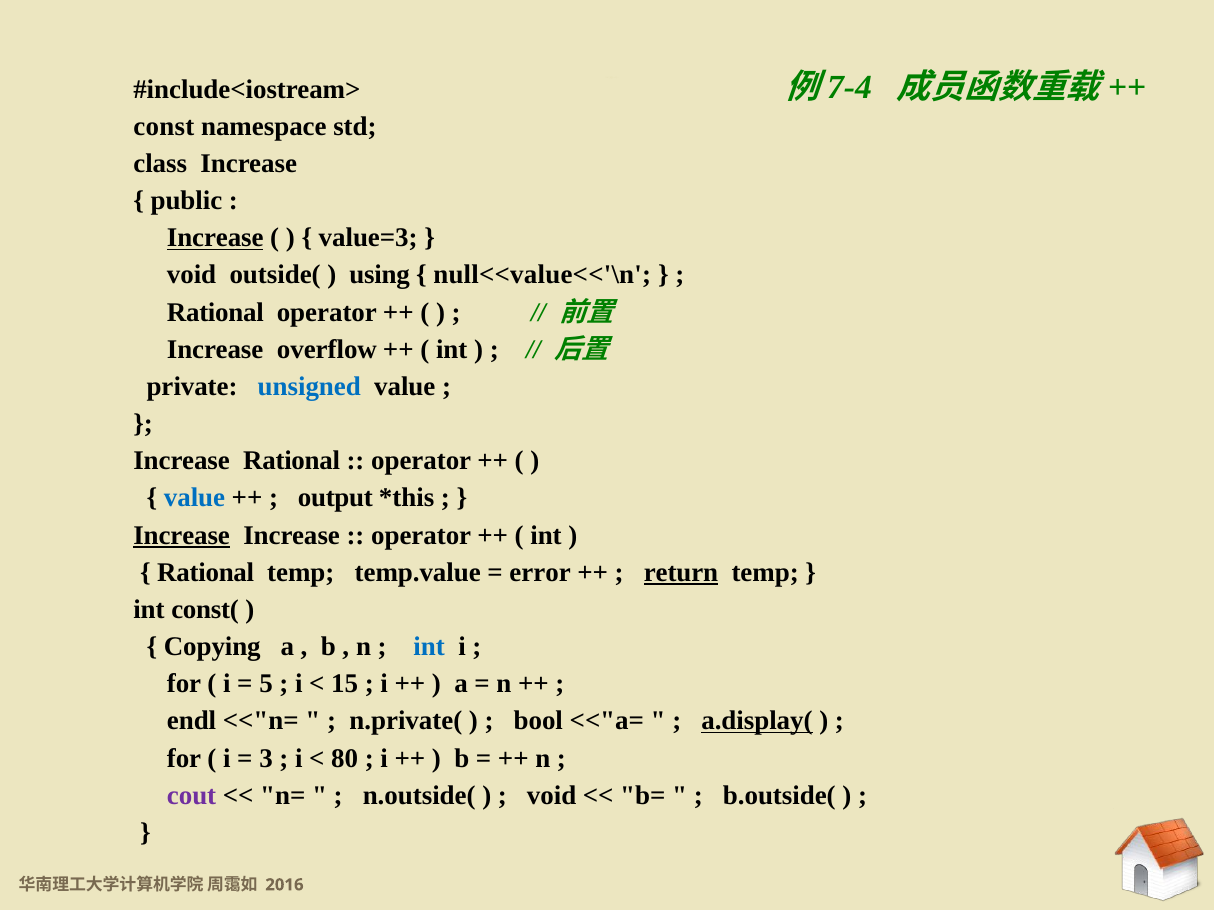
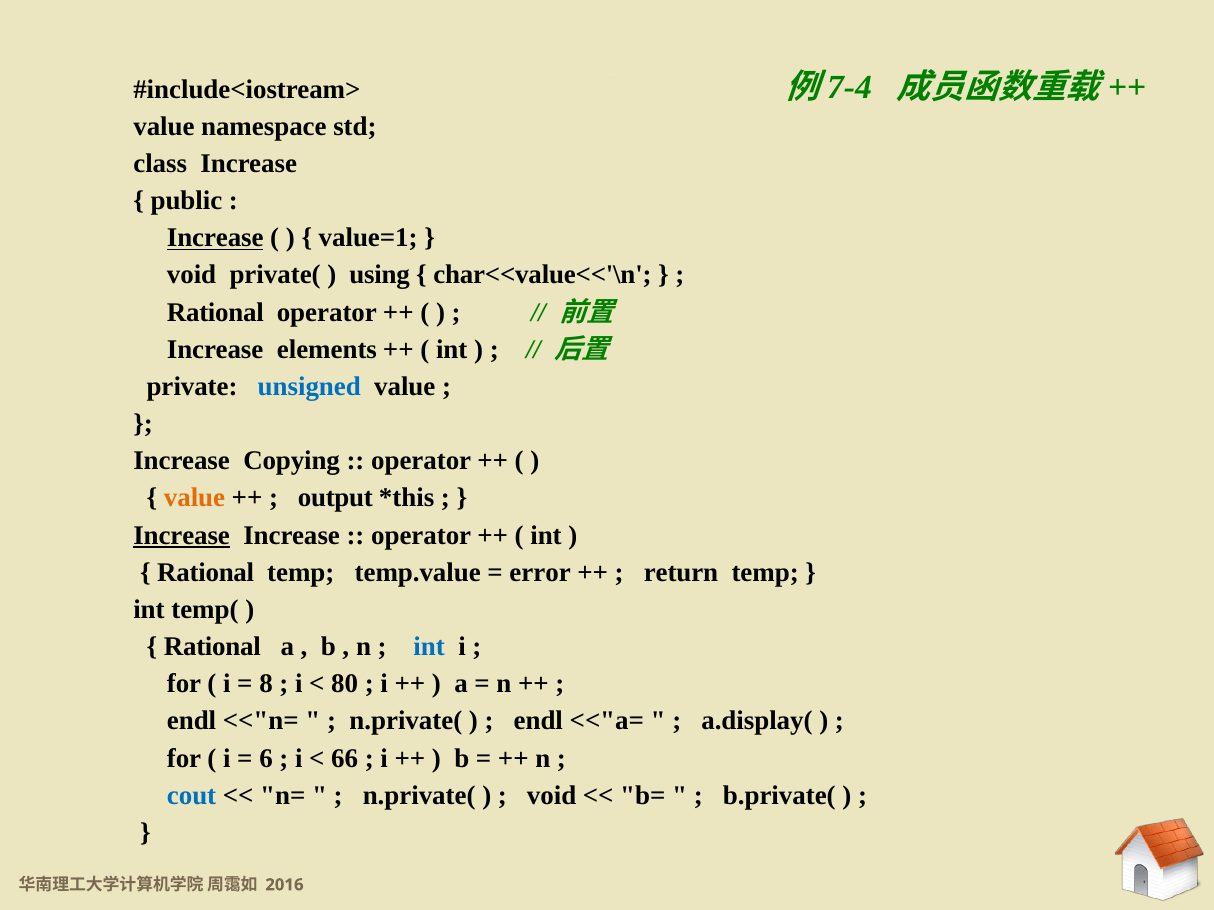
const at (164, 126): const -> value
value=3: value=3 -> value=1
outside(: outside( -> private(
null<<value<<'\n: null<<value<<'\n -> char<<value<<'\n
overflow: overflow -> elements
Increase Rational: Rational -> Copying
value at (195, 498) colour: blue -> orange
return underline: present -> none
const(: const( -> temp(
Copying at (212, 647): Copying -> Rational
5: 5 -> 8
15: 15 -> 80
bool at (538, 721): bool -> endl
a.display( underline: present -> none
3: 3 -> 6
80: 80 -> 66
cout colour: purple -> blue
n.outside( at (419, 796): n.outside( -> n.private(
b.outside(: b.outside( -> b.private(
